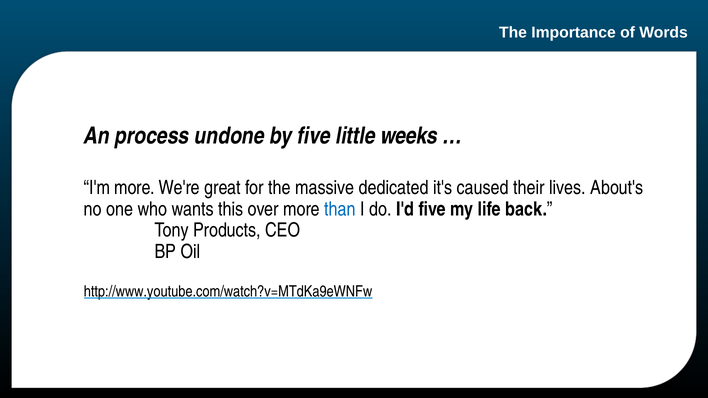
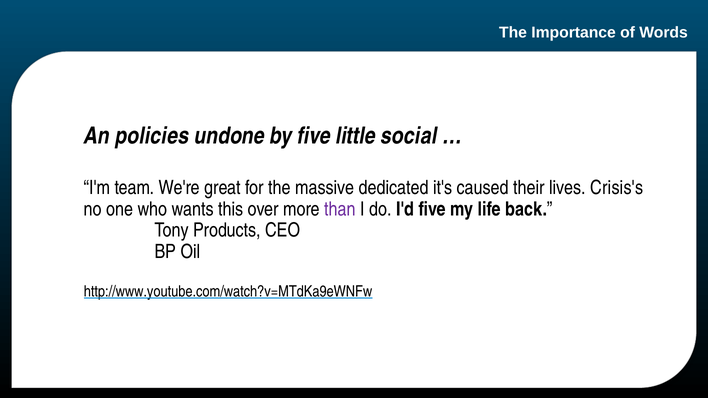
process: process -> policies
weeks: weeks -> social
I'm more: more -> team
About's: About's -> Crisis's
than colour: blue -> purple
